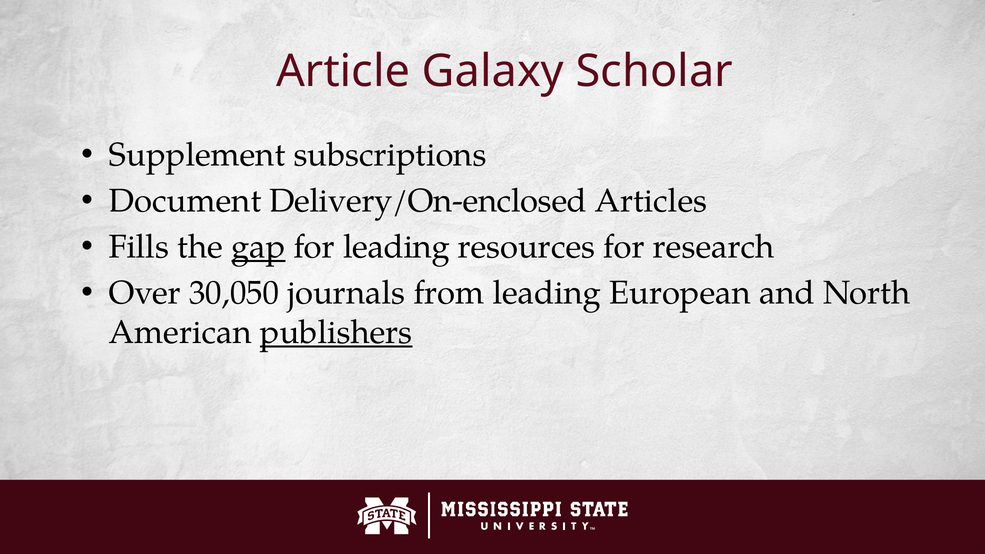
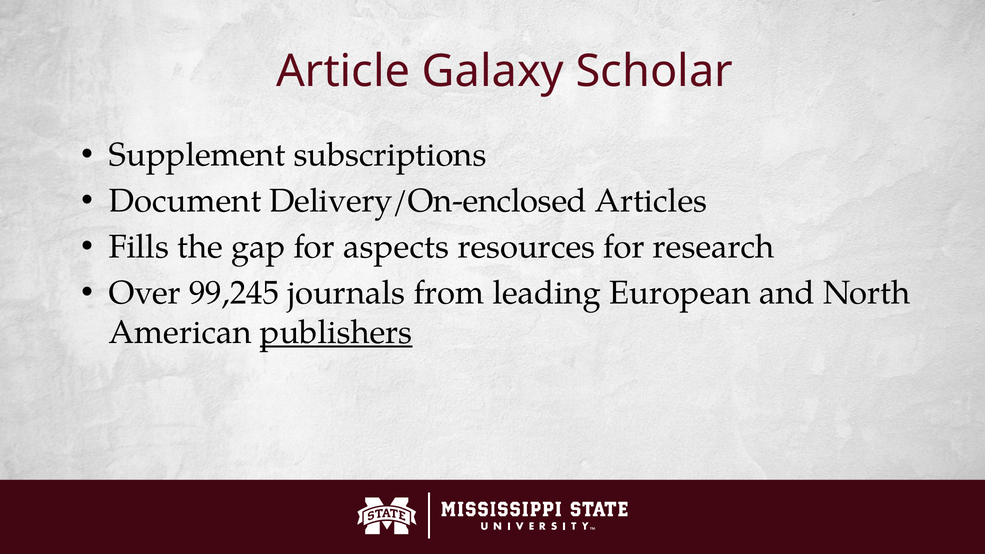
gap underline: present -> none
for leading: leading -> aspects
30,050: 30,050 -> 99,245
